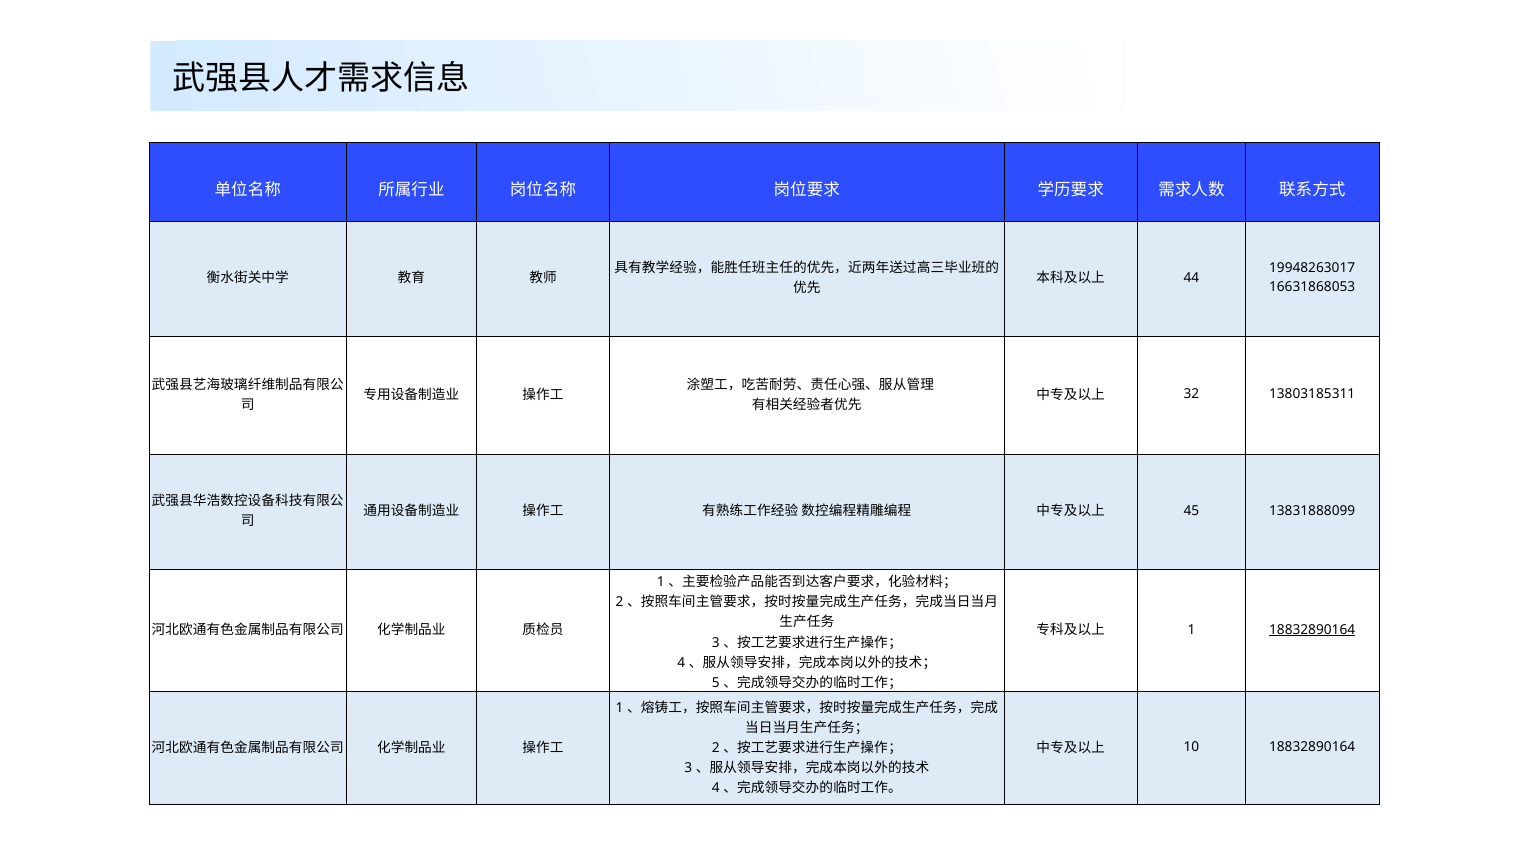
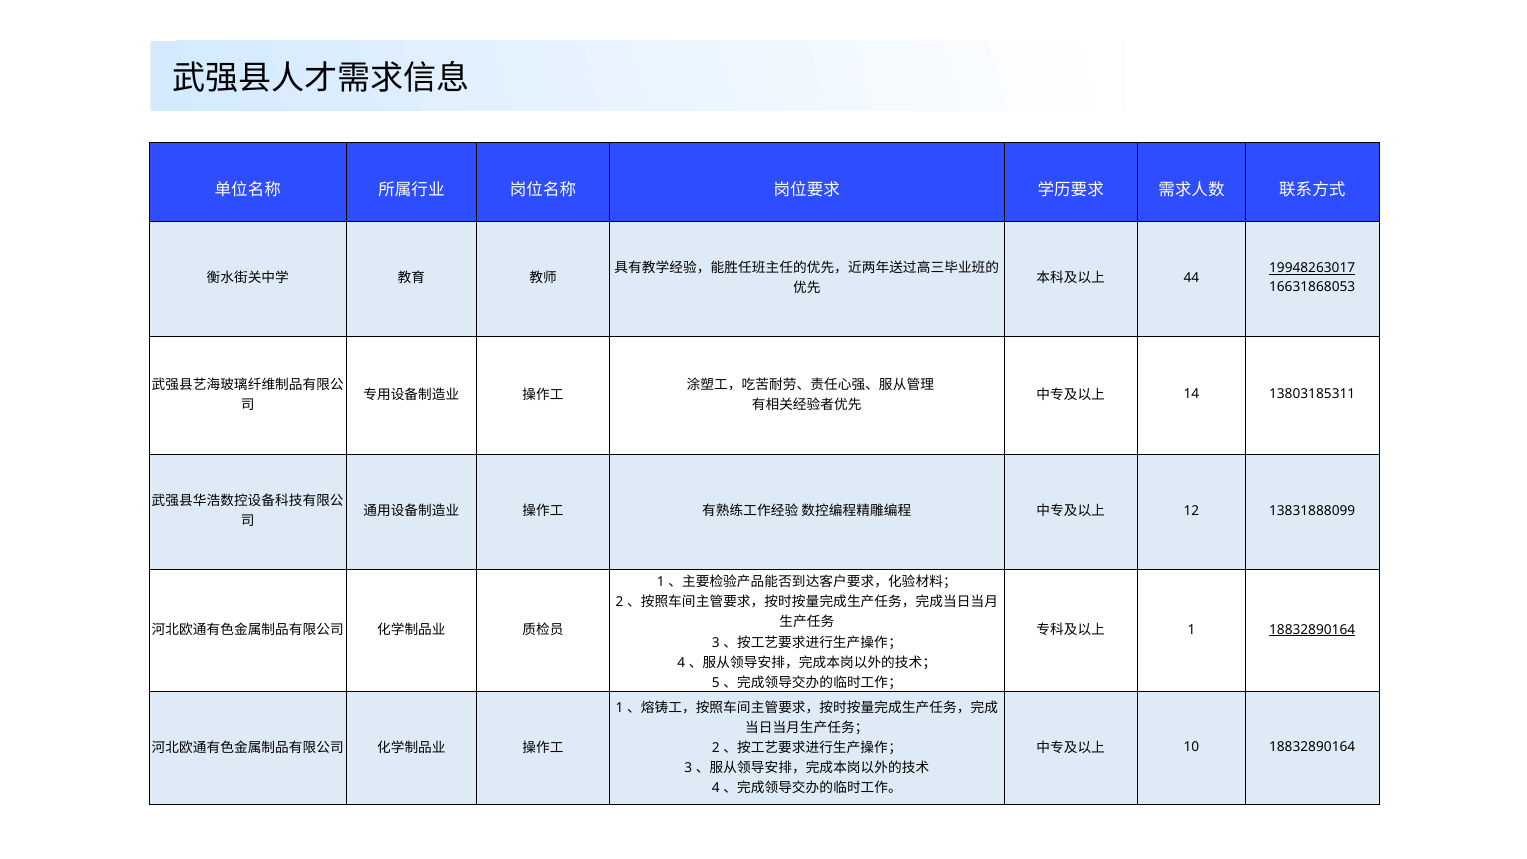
19948263017 underline: none -> present
32: 32 -> 14
45: 45 -> 12
